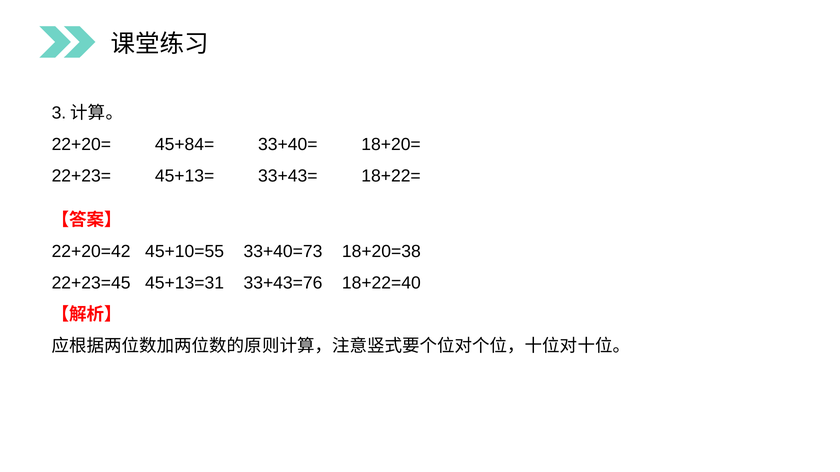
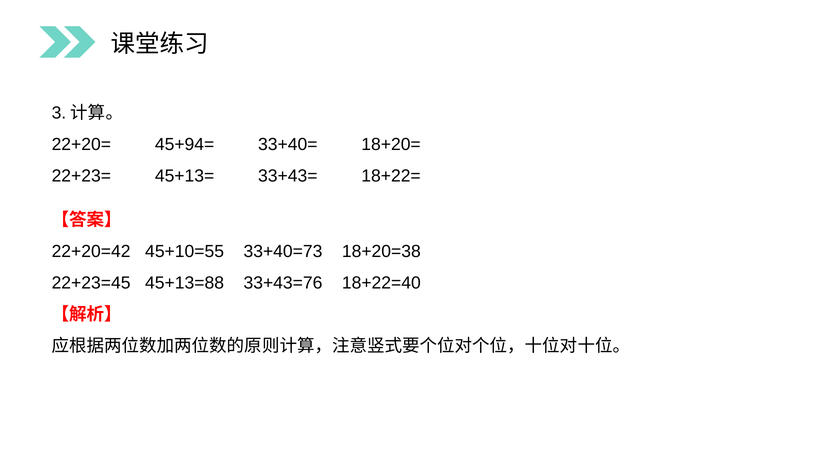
45+84=: 45+84= -> 45+94=
45+13=31: 45+13=31 -> 45+13=88
